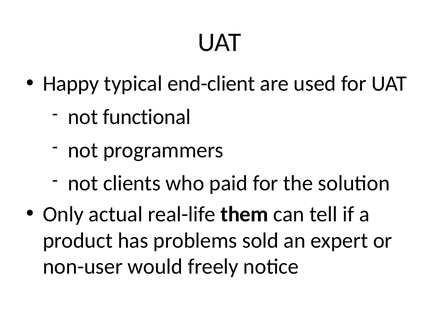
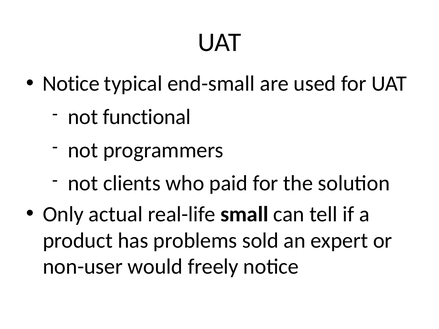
Happy at (71, 84): Happy -> Notice
end-client: end-client -> end-small
them: them -> small
